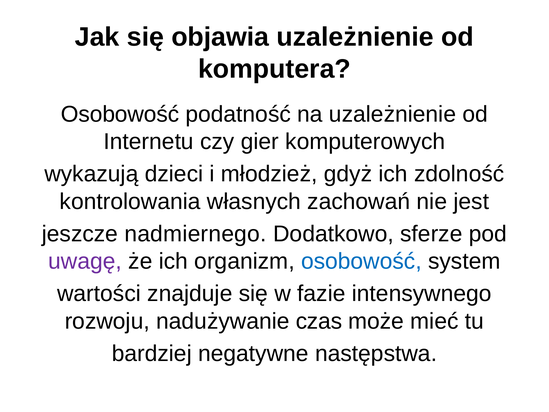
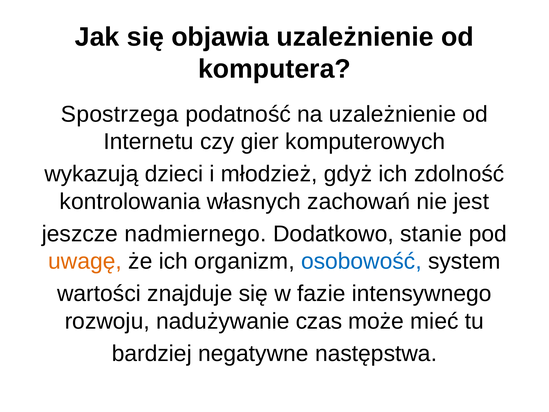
Osobowość at (120, 114): Osobowość -> Spostrzega
sferze: sferze -> stanie
uwagę colour: purple -> orange
